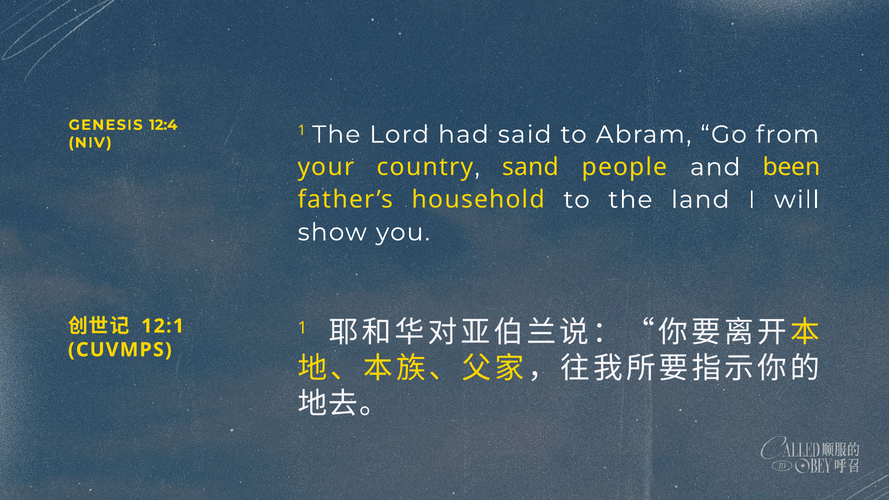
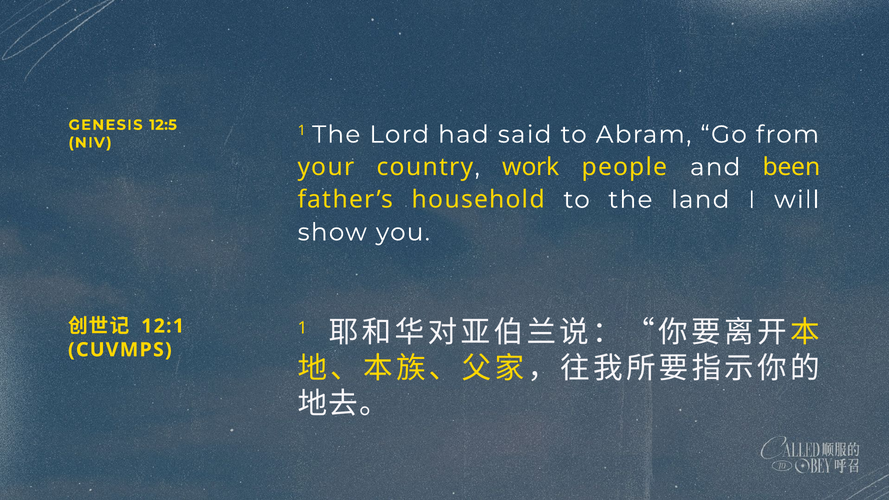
12:4: 12:4 -> 12:5
sand: sand -> work
